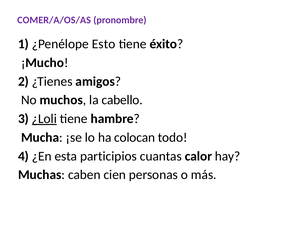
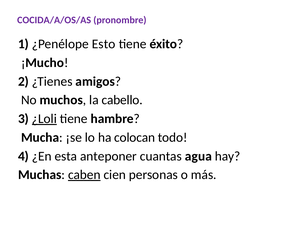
COMER/A/OS/AS: COMER/A/OS/AS -> COCIDA/A/OS/AS
participios: participios -> anteponer
calor: calor -> agua
caben underline: none -> present
